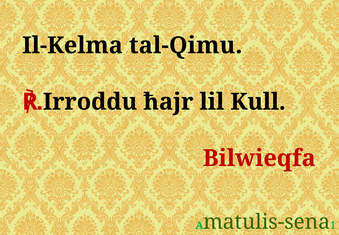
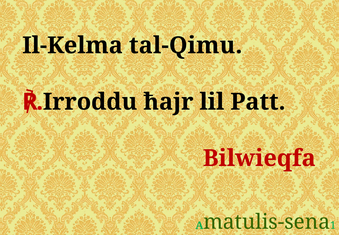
Kull: Kull -> Patt
